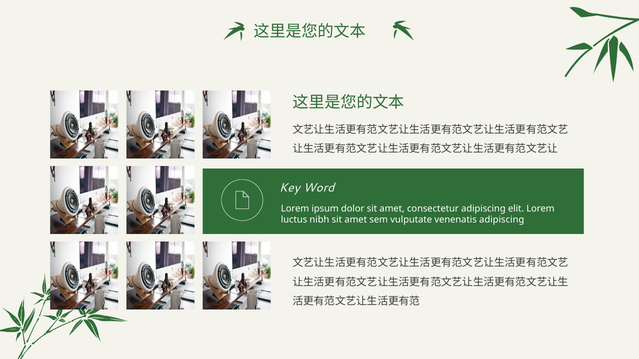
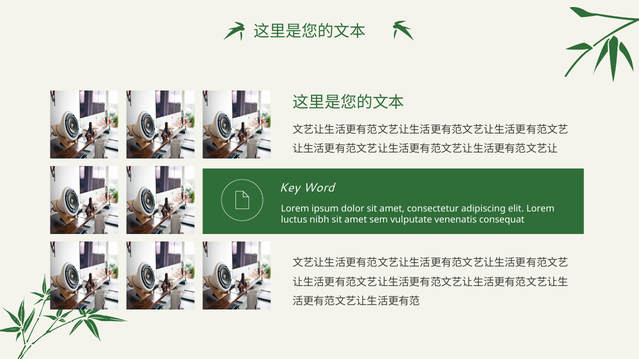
venenatis adipiscing: adipiscing -> consequat
